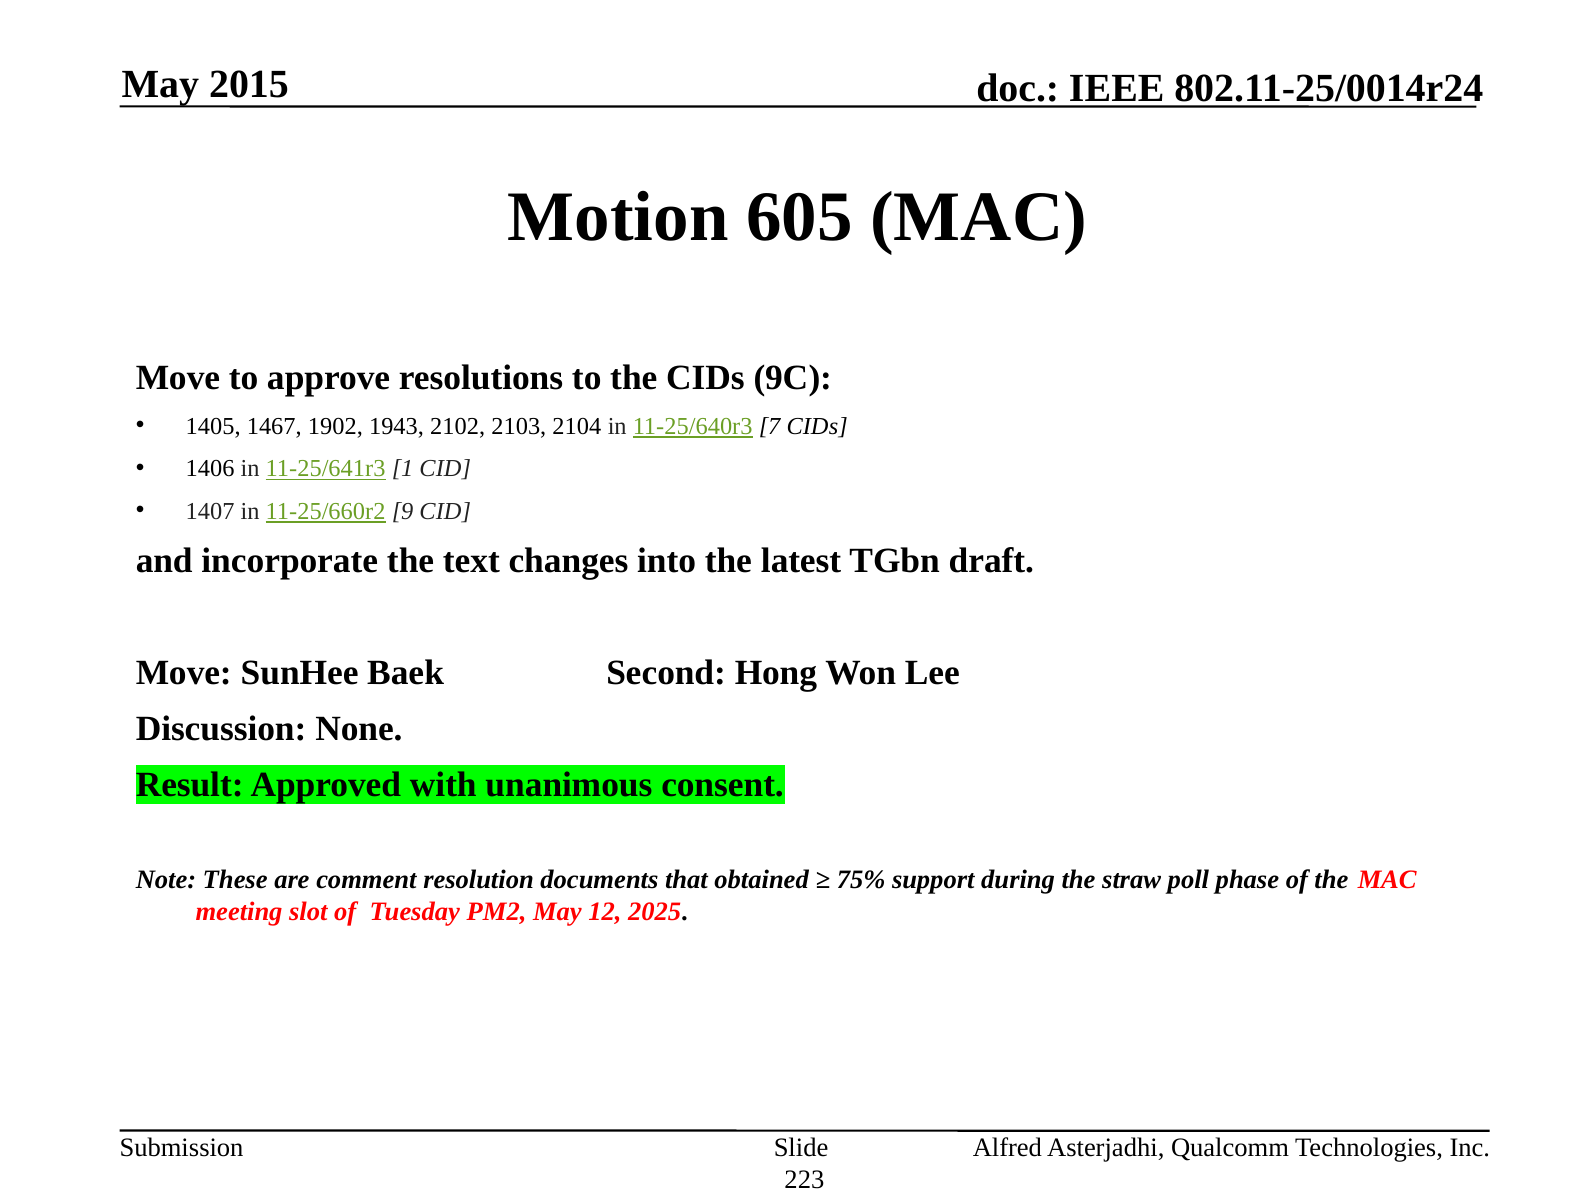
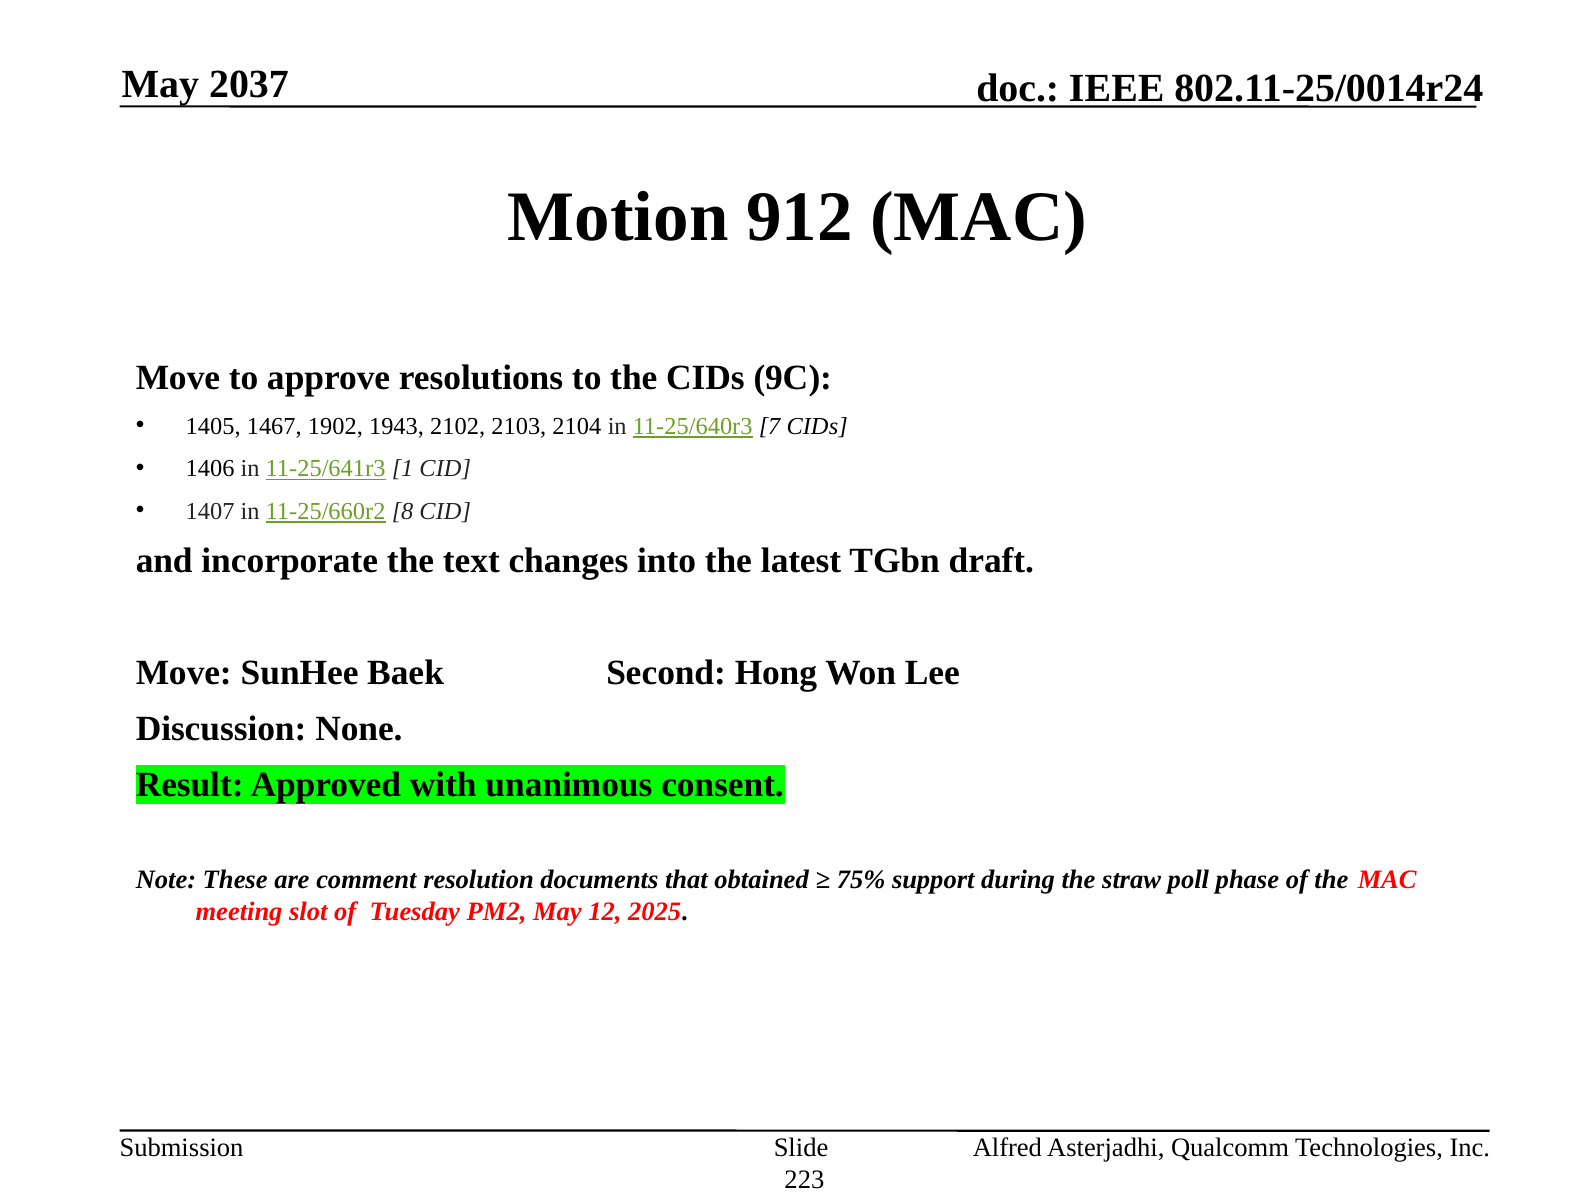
2015: 2015 -> 2037
605: 605 -> 912
9: 9 -> 8
